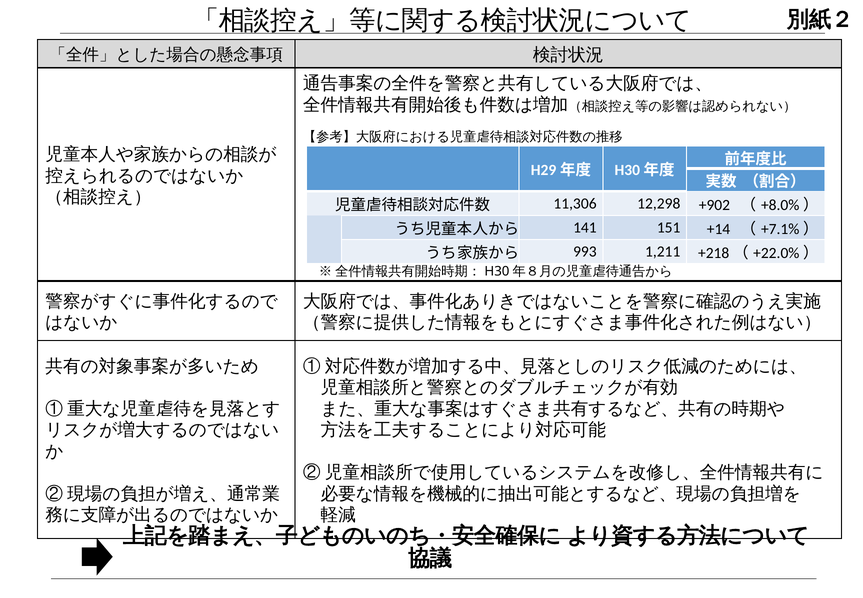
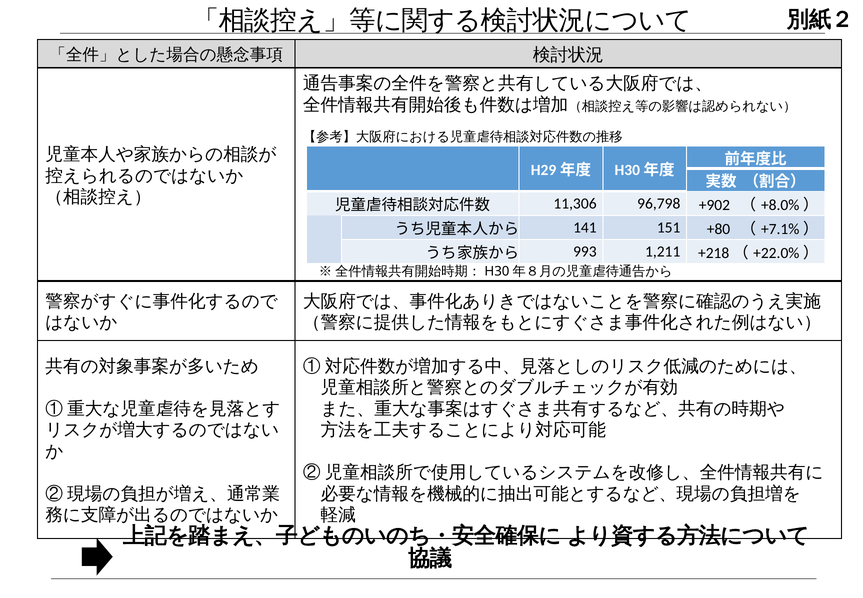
12,298: 12,298 -> 96,798
+14: +14 -> +80
